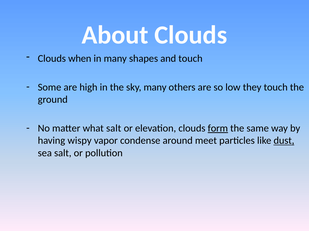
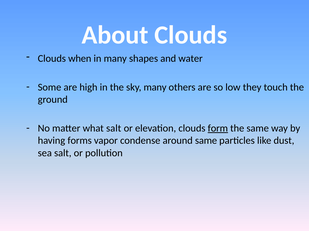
and touch: touch -> water
wispy: wispy -> forms
around meet: meet -> same
dust underline: present -> none
